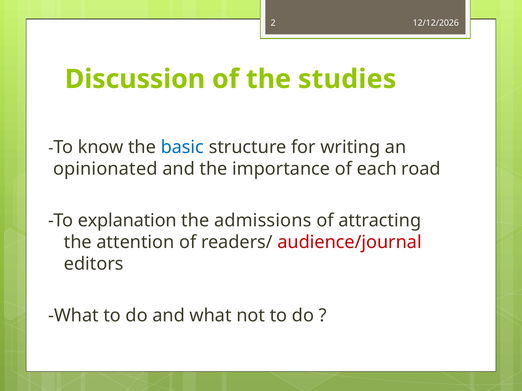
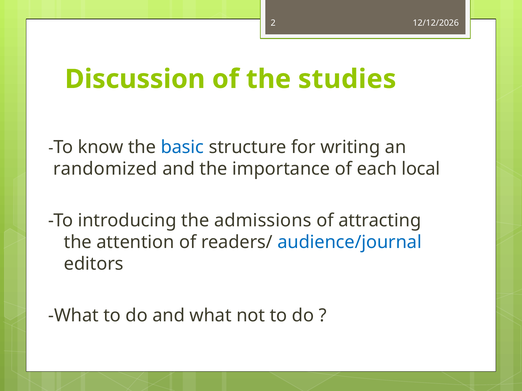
opinionated: opinionated -> randomized
road: road -> local
explanation: explanation -> introducing
audience/journal colour: red -> blue
